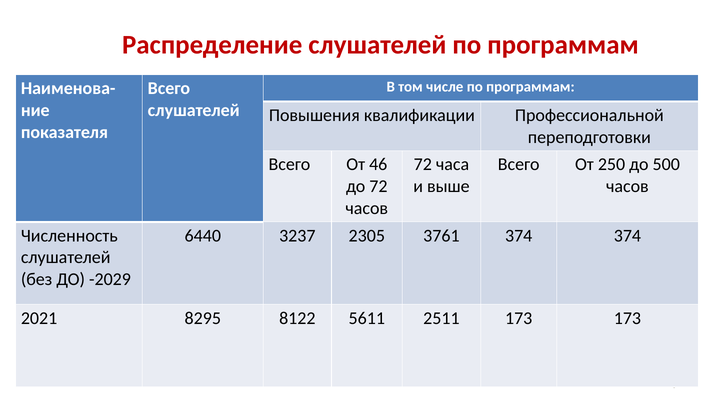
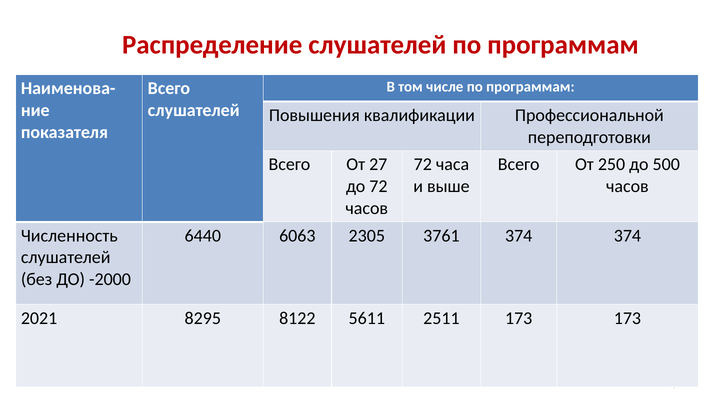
46: 46 -> 27
3237: 3237 -> 6063
-2029: -2029 -> -2000
